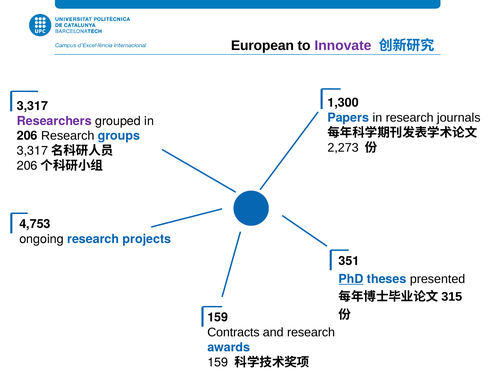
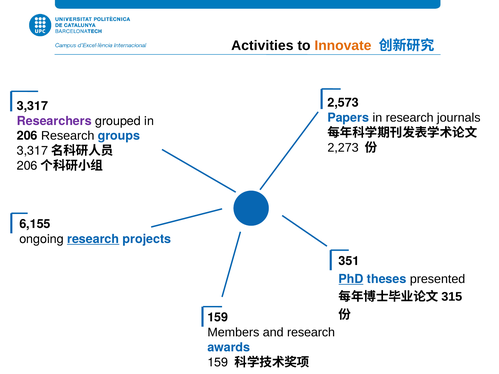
European: European -> Activities
Innovate colour: purple -> orange
1,300: 1,300 -> 2,573
4,753: 4,753 -> 6,155
research at (93, 239) underline: none -> present
Contracts: Contracts -> Members
